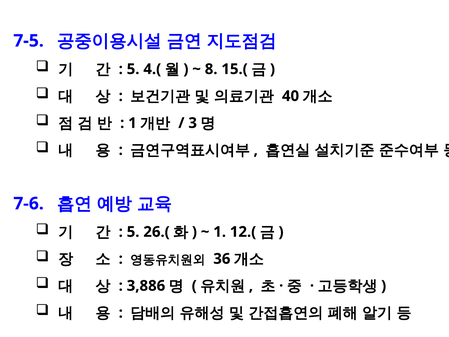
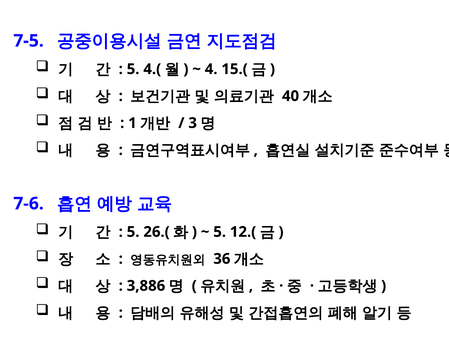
8: 8 -> 4
1 at (220, 232): 1 -> 5
